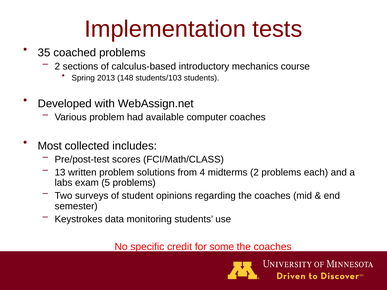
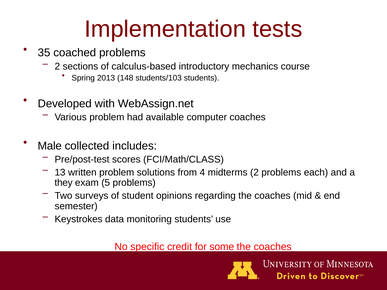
Most: Most -> Male
labs: labs -> they
